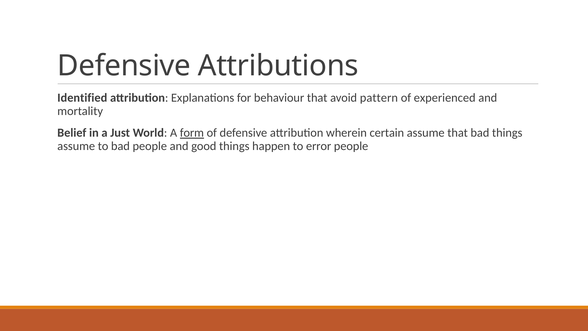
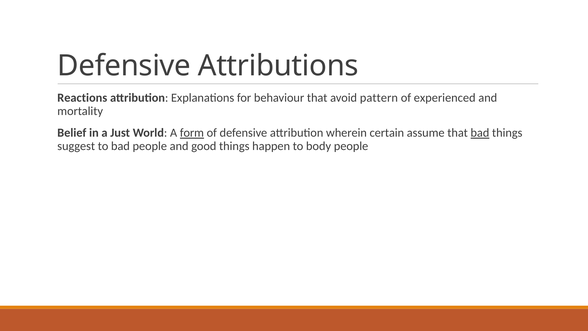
Identified: Identified -> Reactions
bad at (480, 133) underline: none -> present
assume at (76, 146): assume -> suggest
error: error -> body
